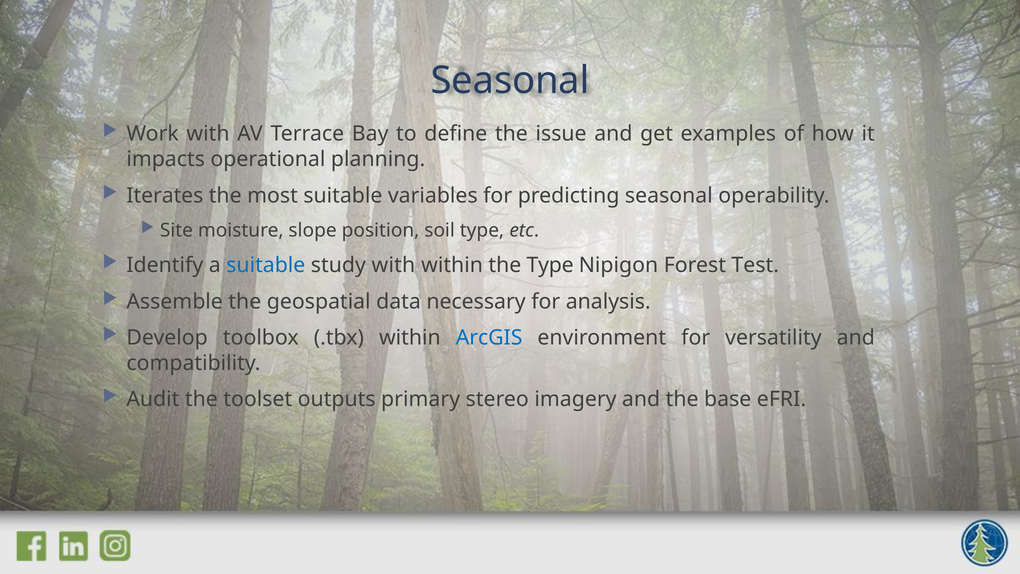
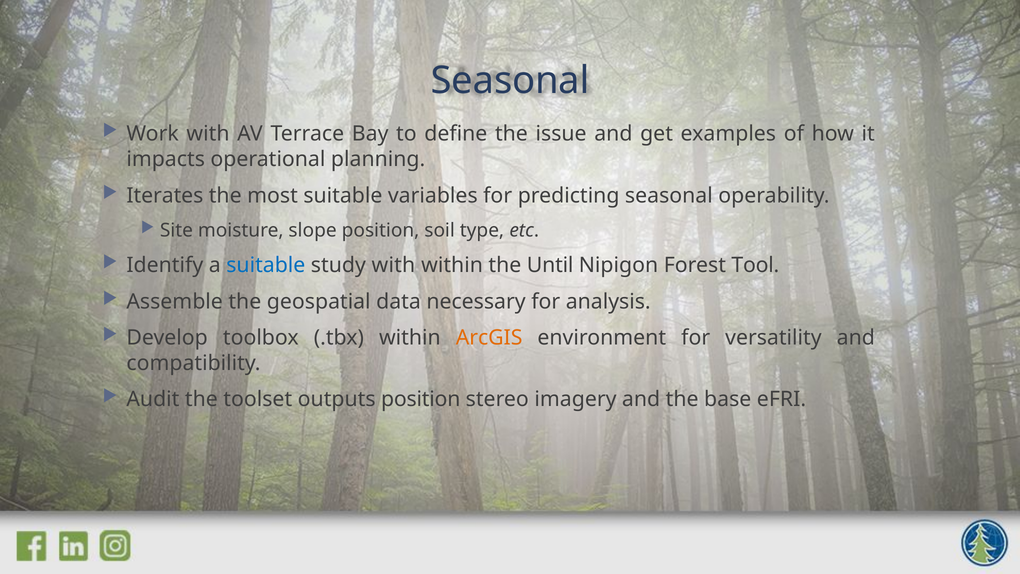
the Type: Type -> Until
Test: Test -> Tool
ArcGIS colour: blue -> orange
outputs primary: primary -> position
